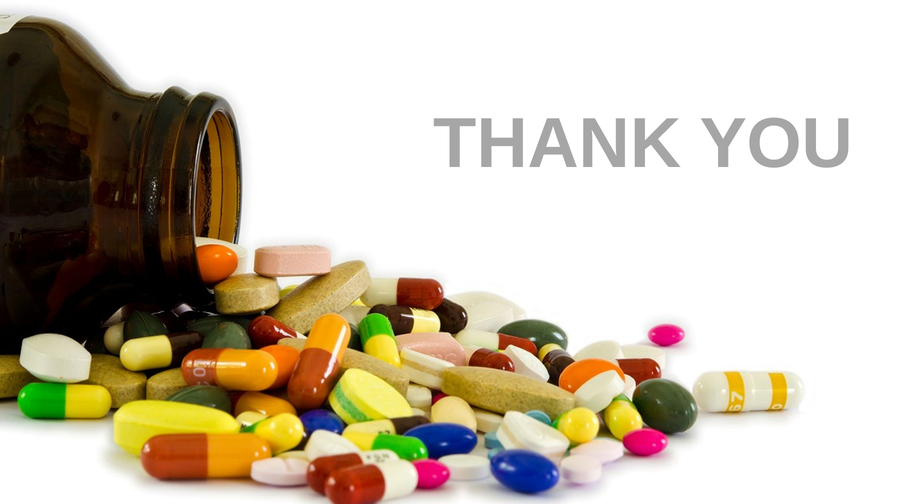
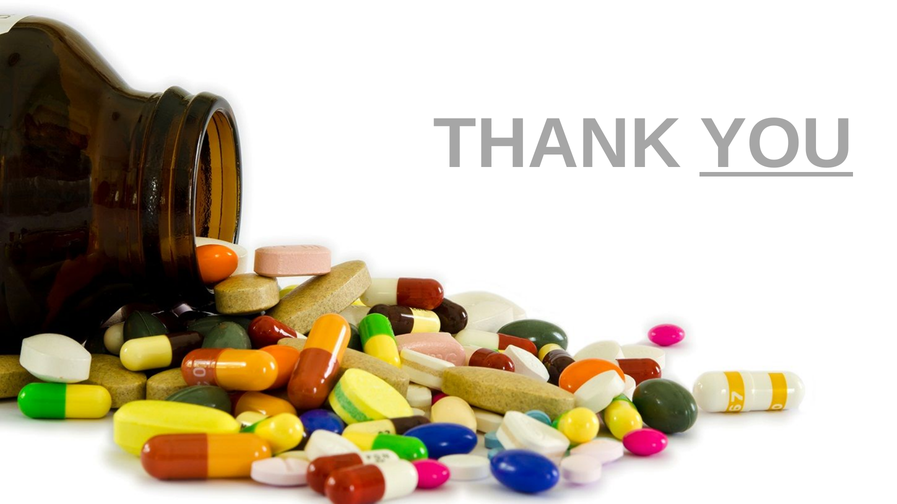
YOU underline: none -> present
